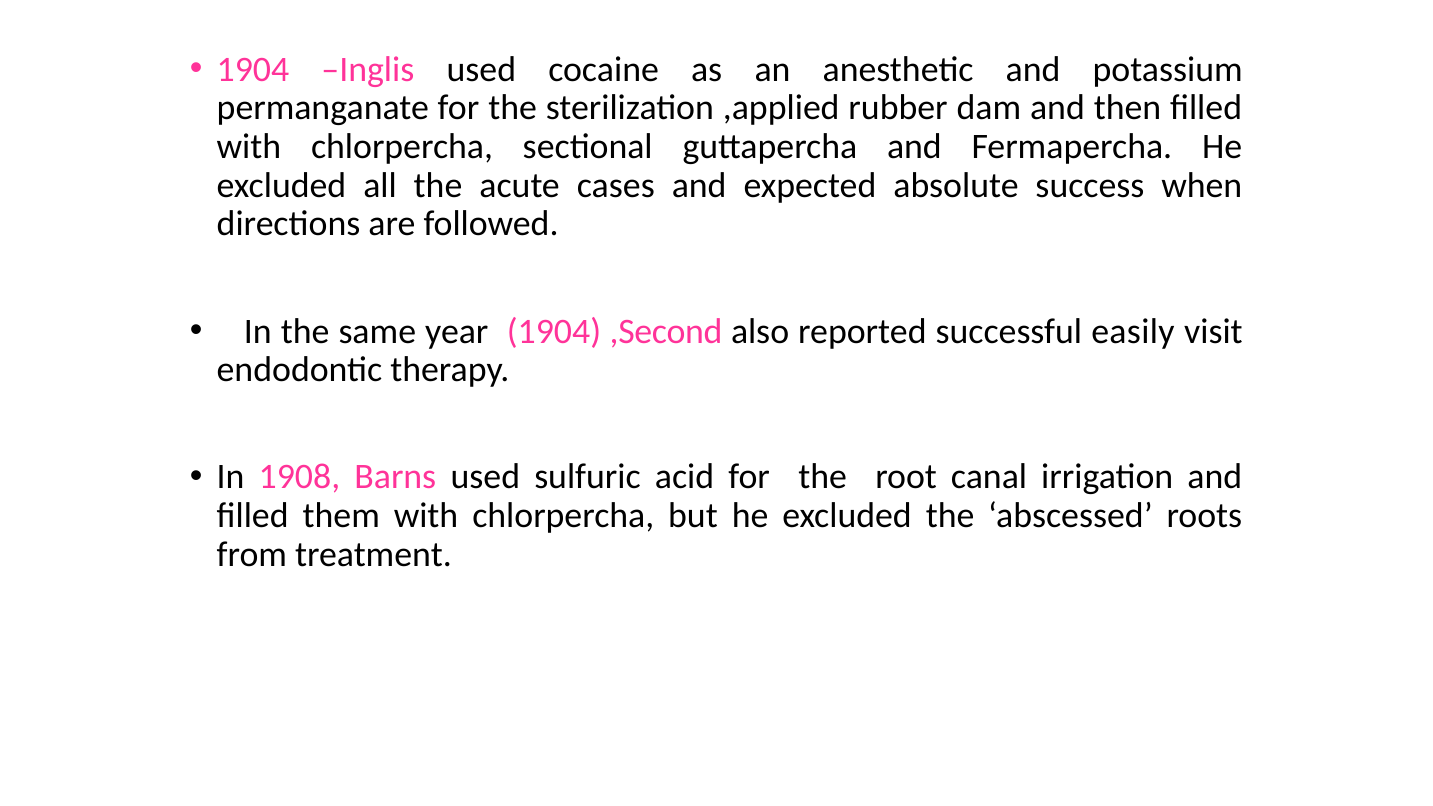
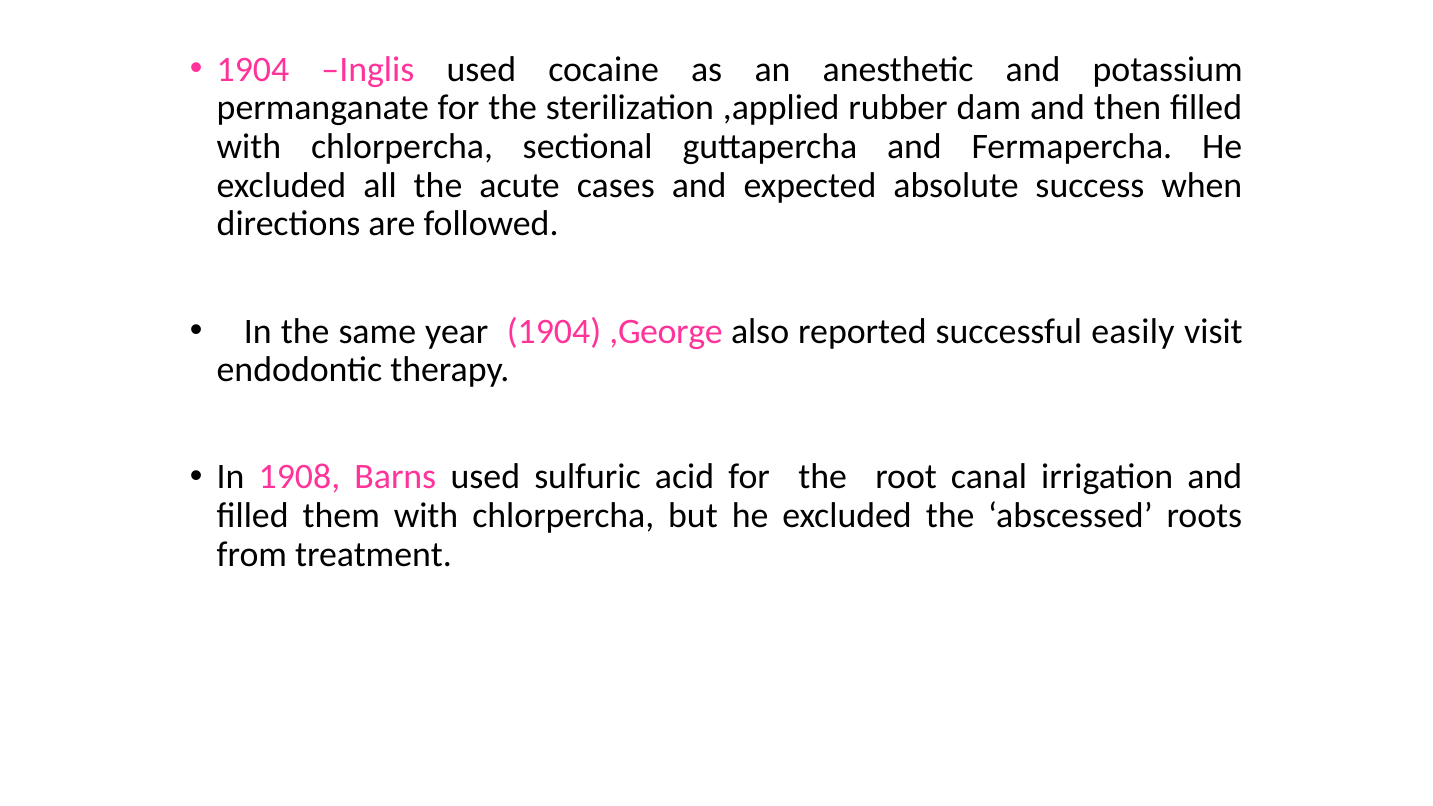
,Second: ,Second -> ,George
